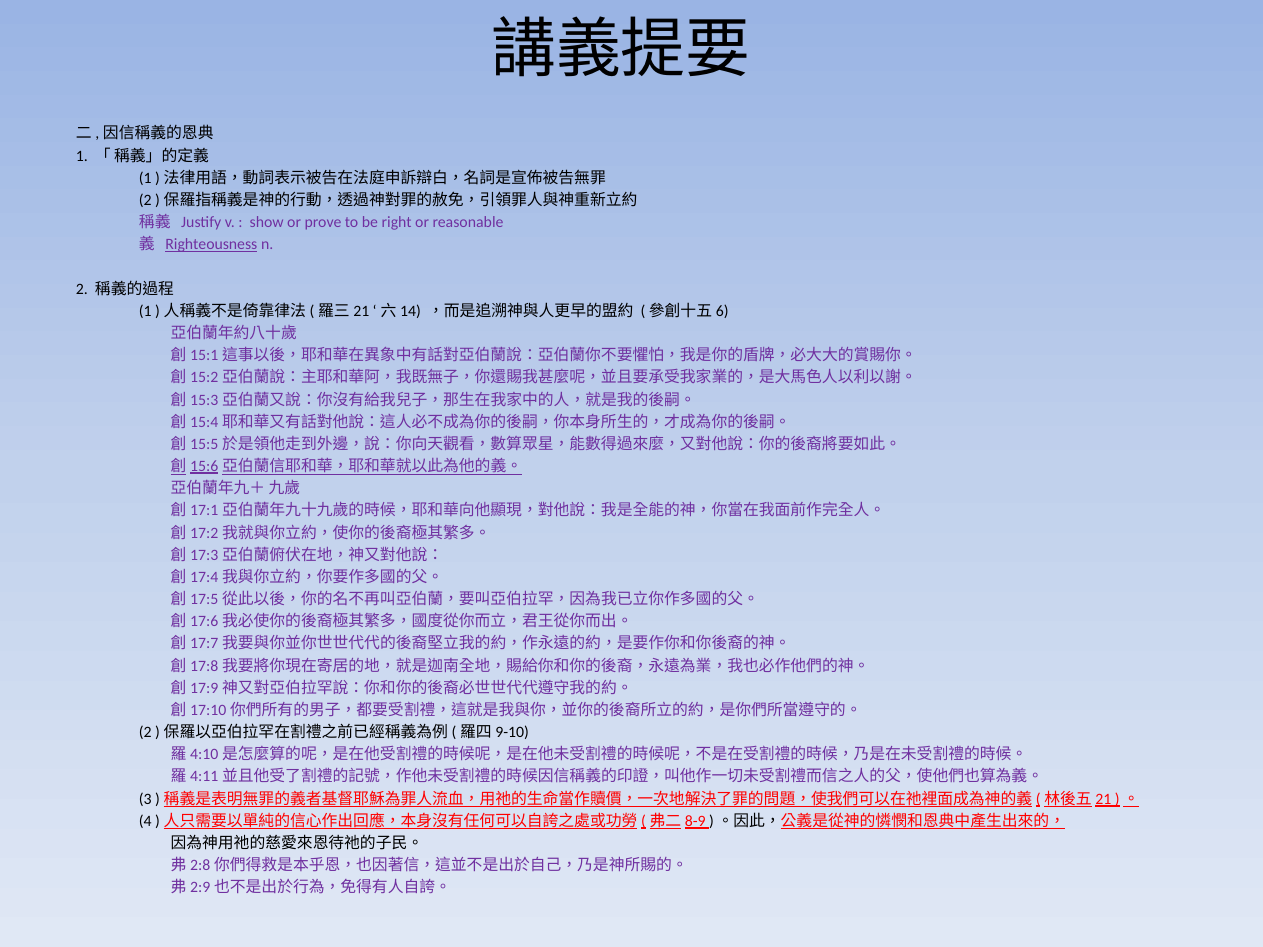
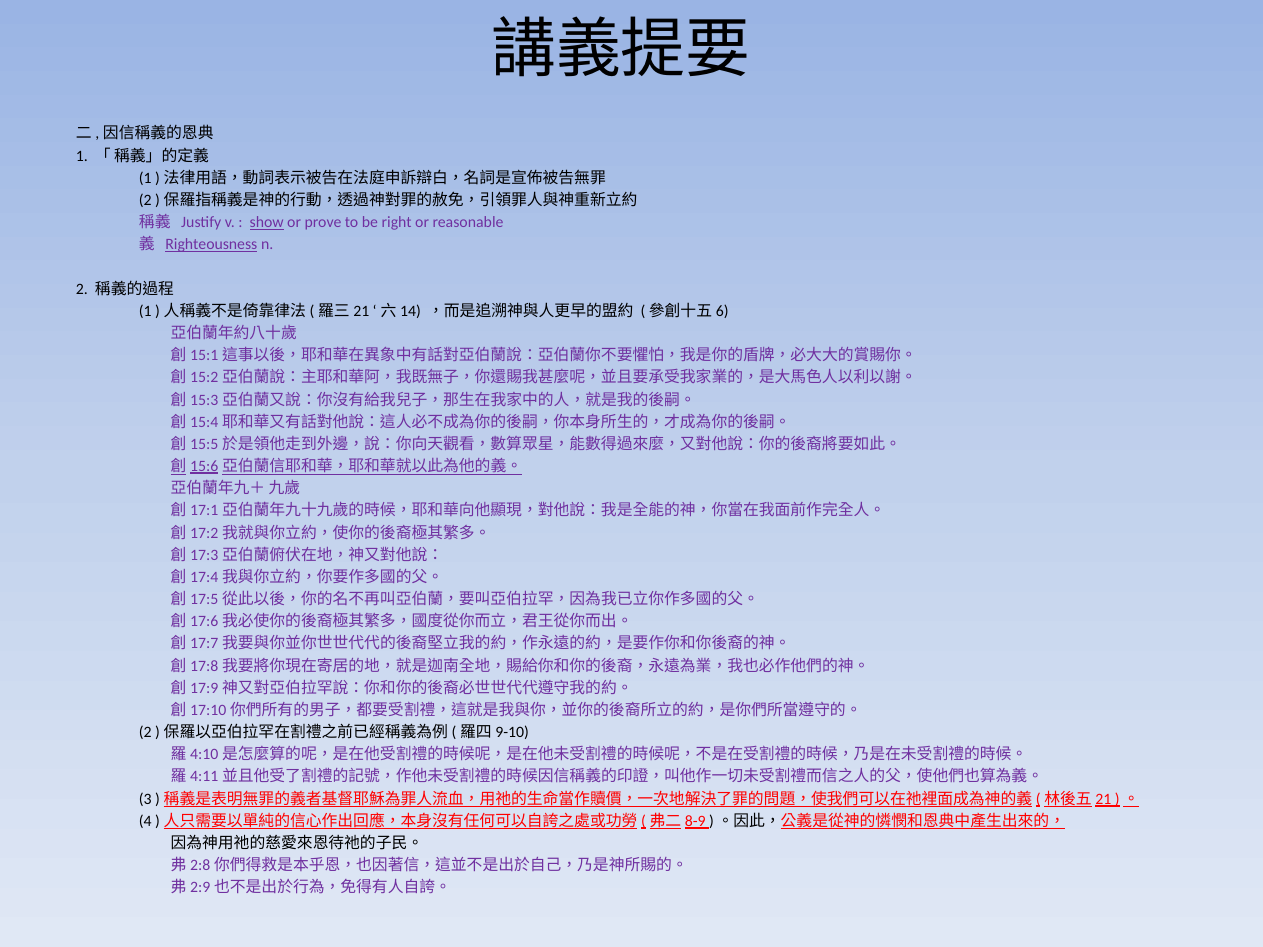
show underline: none -> present
